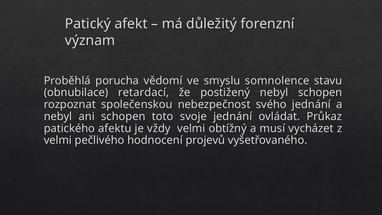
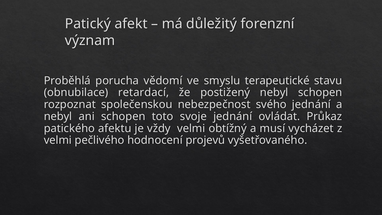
somnolence: somnolence -> terapeutické
